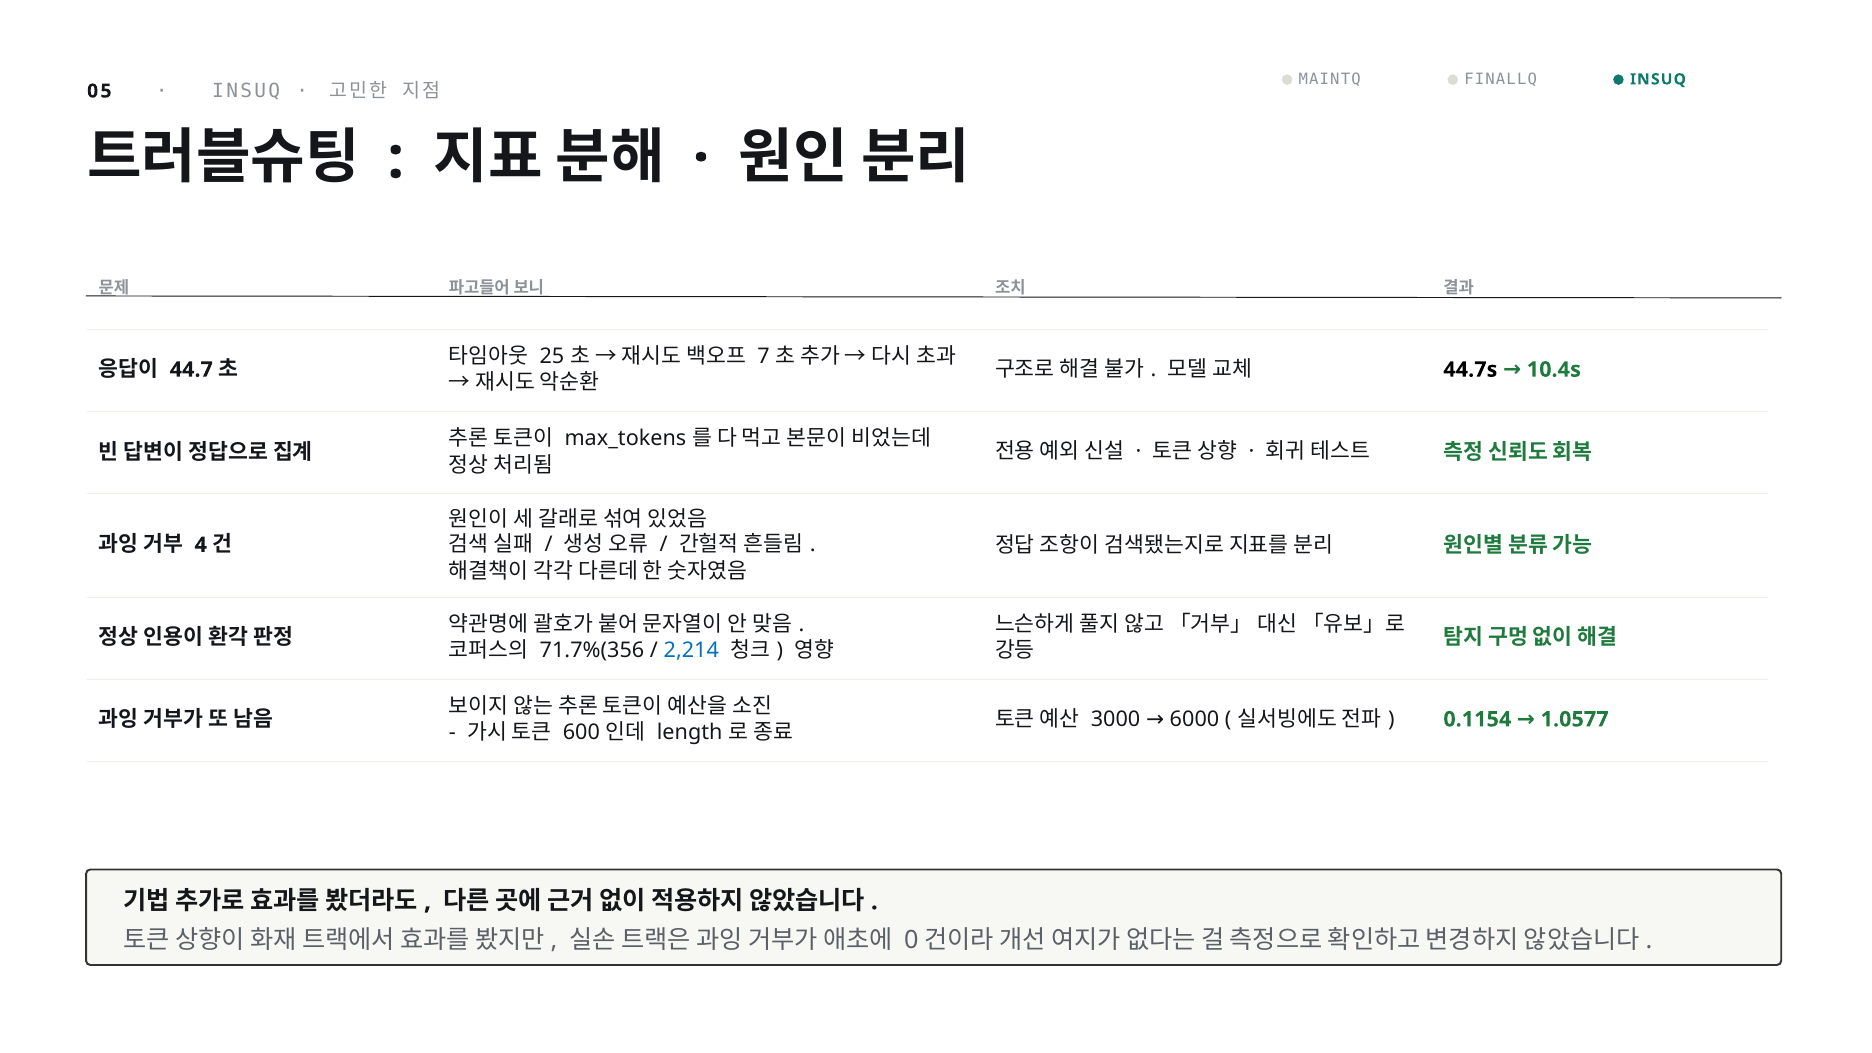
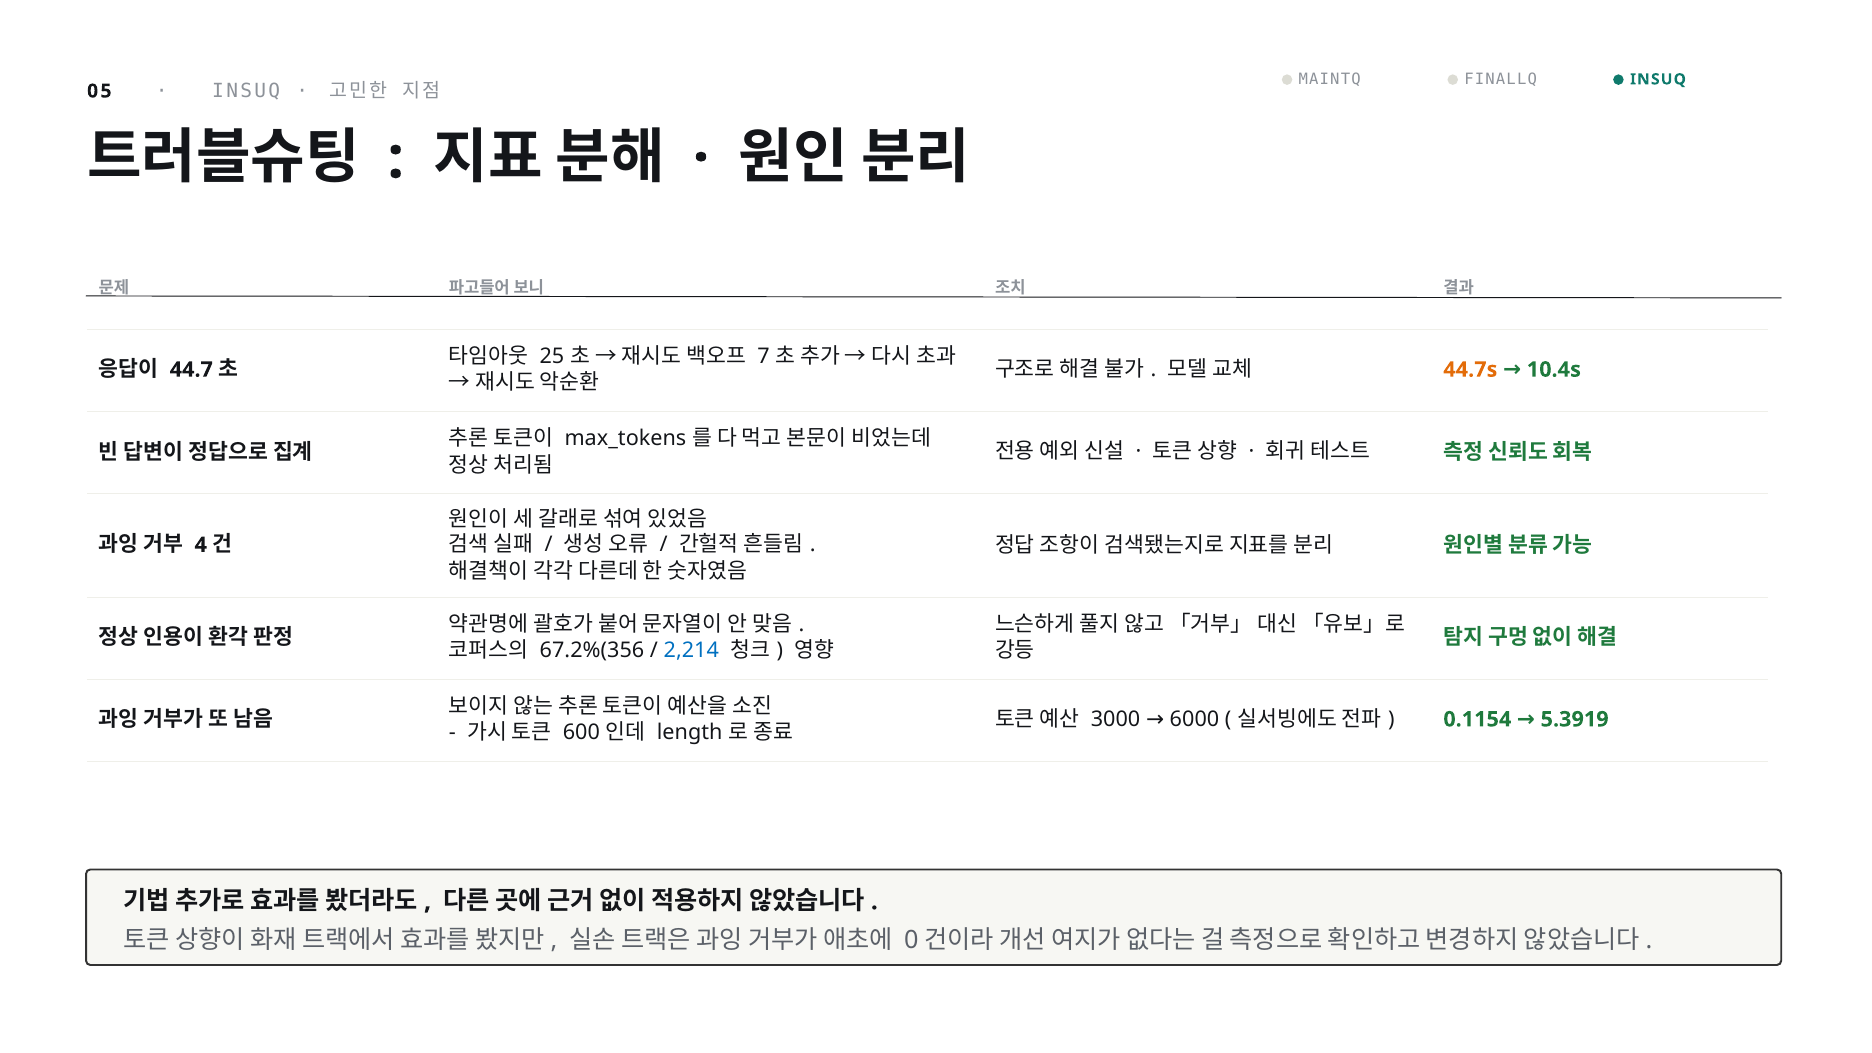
44.7s colour: black -> orange
71.7%(356: 71.7%(356 -> 67.2%(356
1.0577: 1.0577 -> 5.3919
